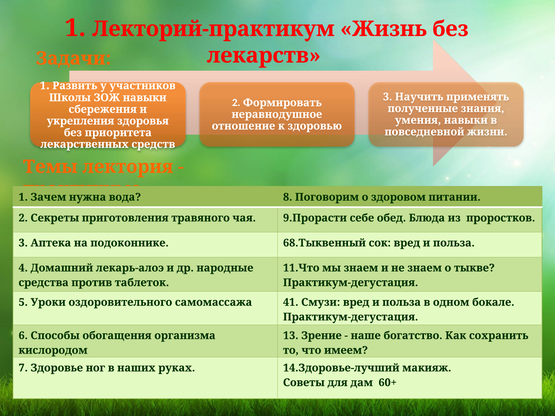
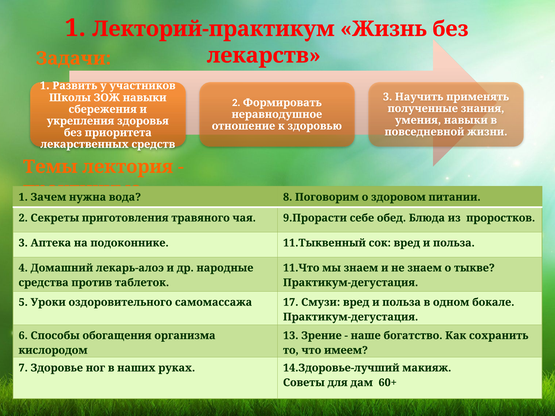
68.Тыквенный: 68.Тыквенный -> 11.Тыквенный
41: 41 -> 17
